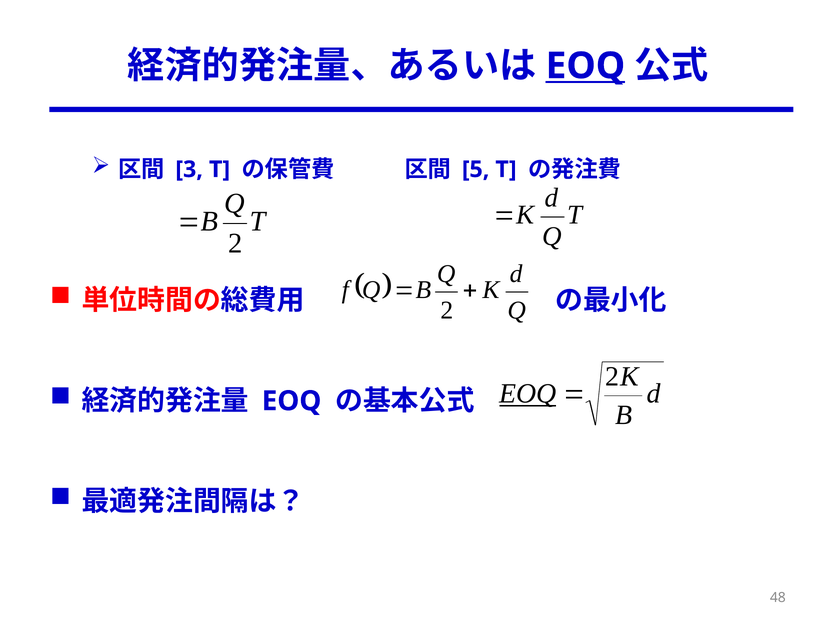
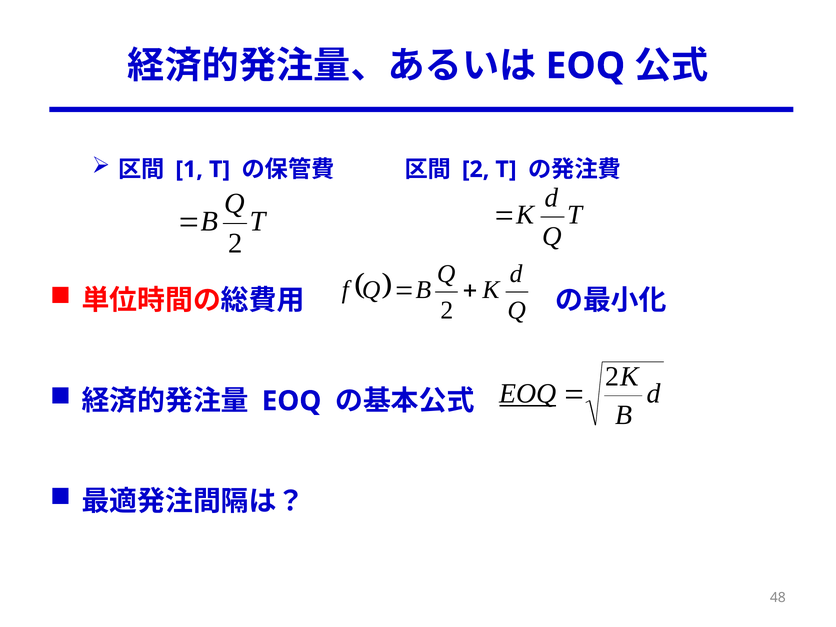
EOQ at (585, 66) underline: present -> none
3: 3 -> 1
5 at (476, 169): 5 -> 2
